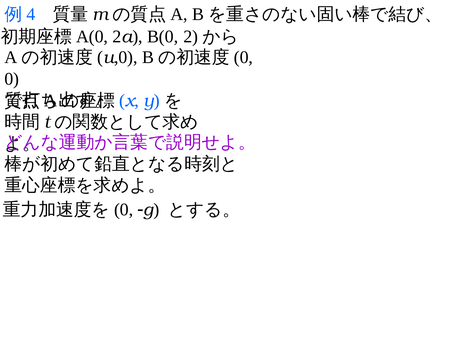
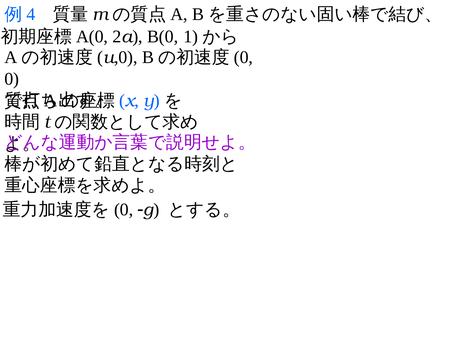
2: 2 -> 1
